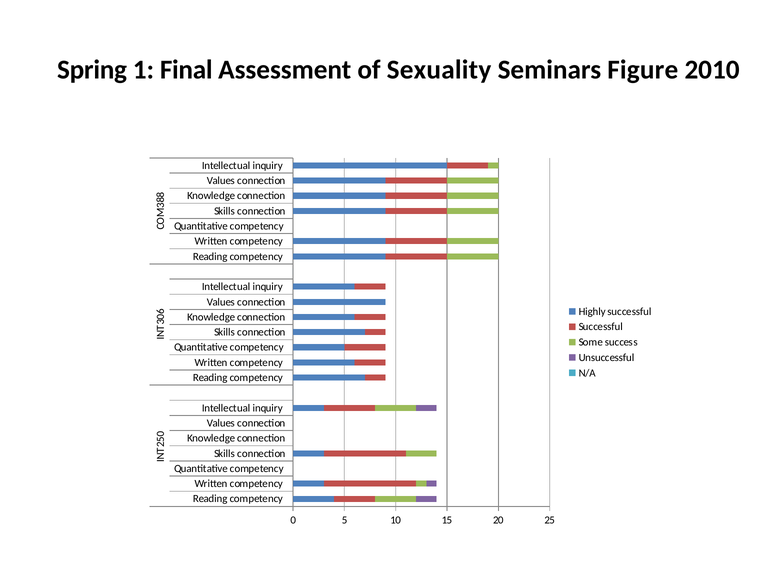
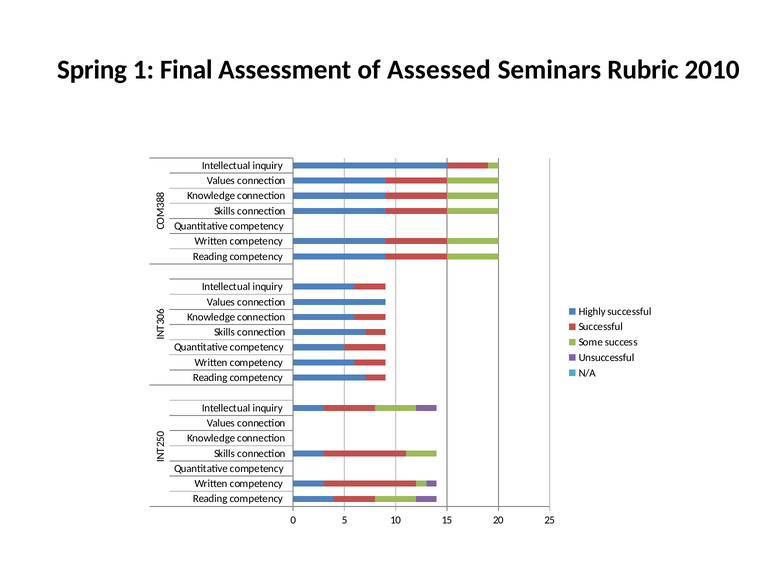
Sexuality: Sexuality -> Assessed
Figure: Figure -> Rubric
